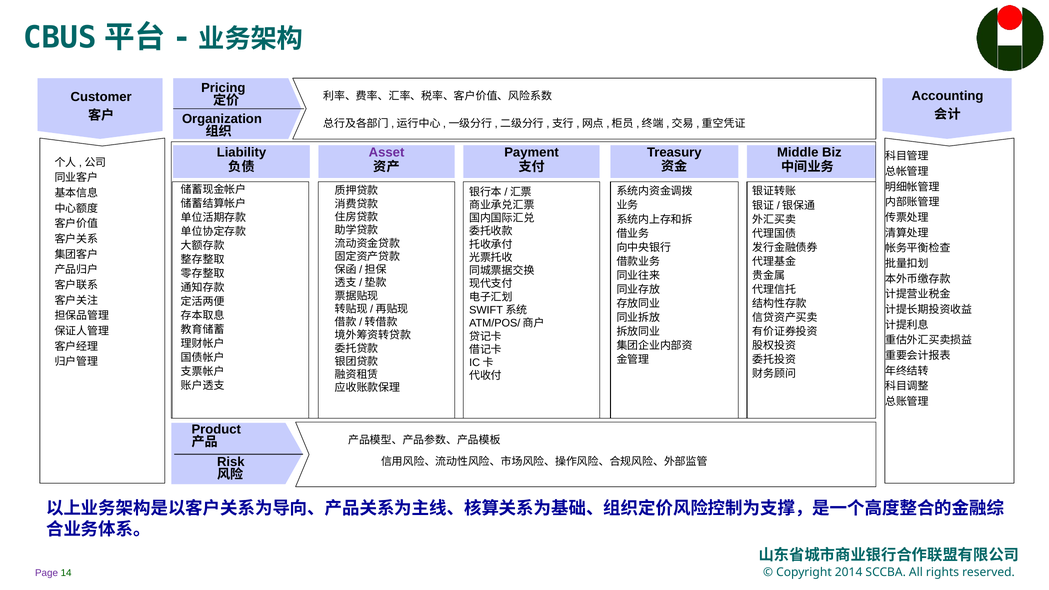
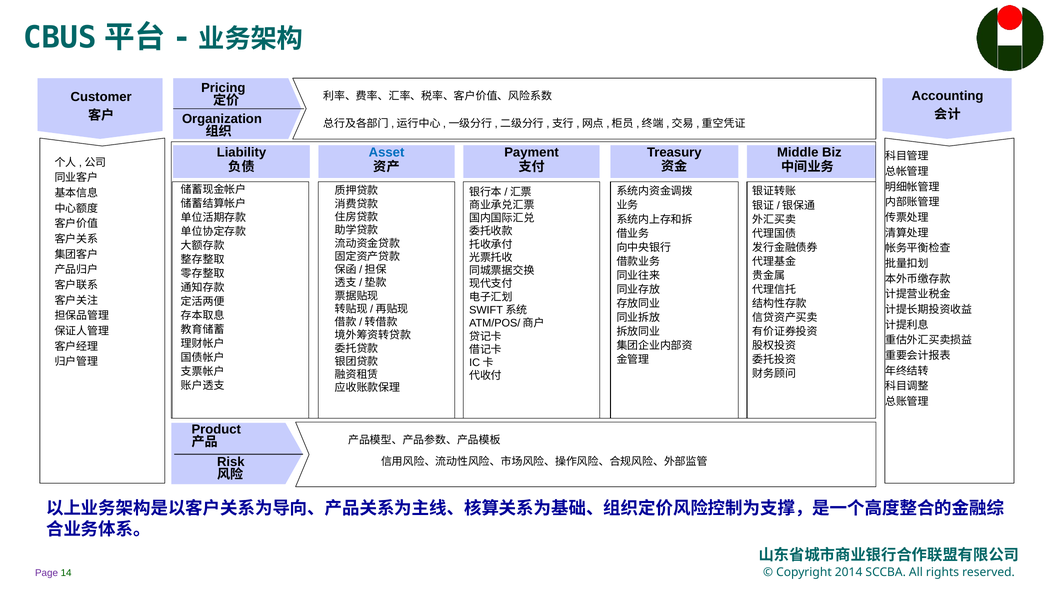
Asset colour: purple -> blue
